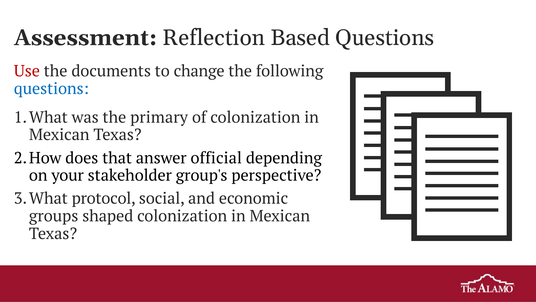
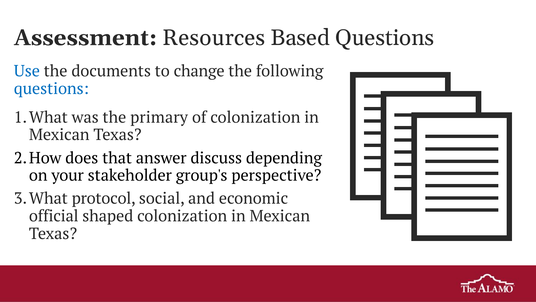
Reflection: Reflection -> Resources
Use colour: red -> blue
official: official -> discuss
groups: groups -> official
